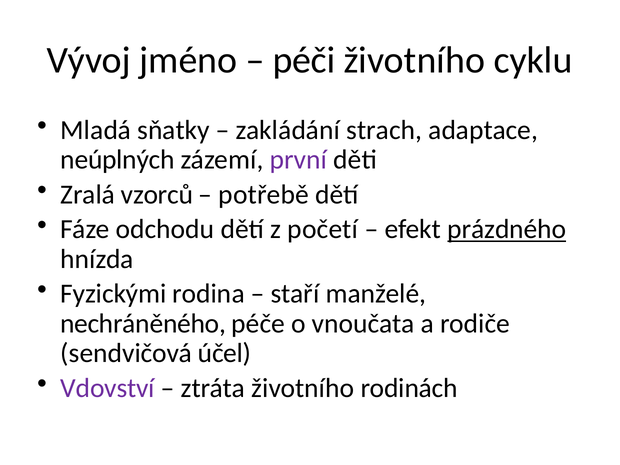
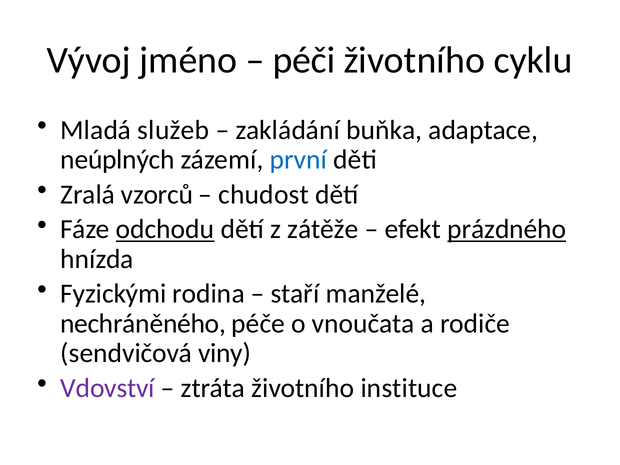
sňatky: sňatky -> služeb
strach: strach -> buňka
první colour: purple -> blue
potřebě: potřebě -> chudost
odchodu underline: none -> present
početí: početí -> zátěže
účel: účel -> viny
rodinách: rodinách -> instituce
